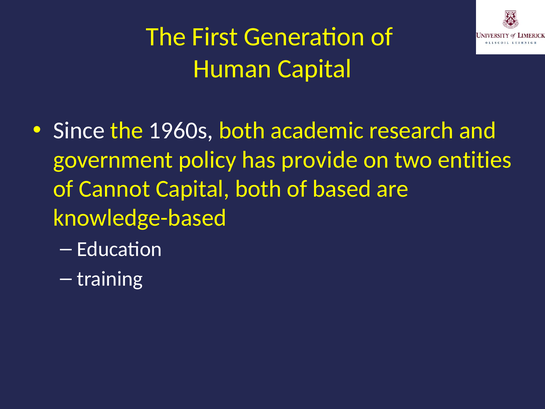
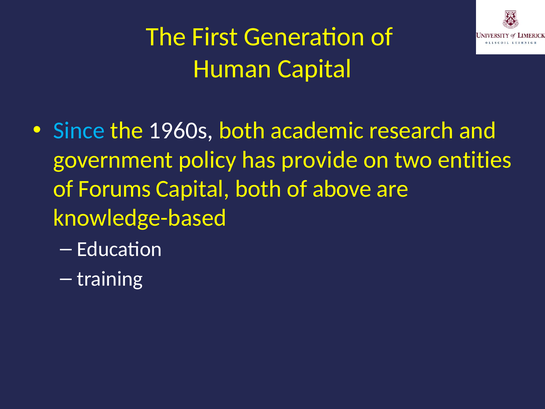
Since colour: white -> light blue
Cannot: Cannot -> Forums
based: based -> above
